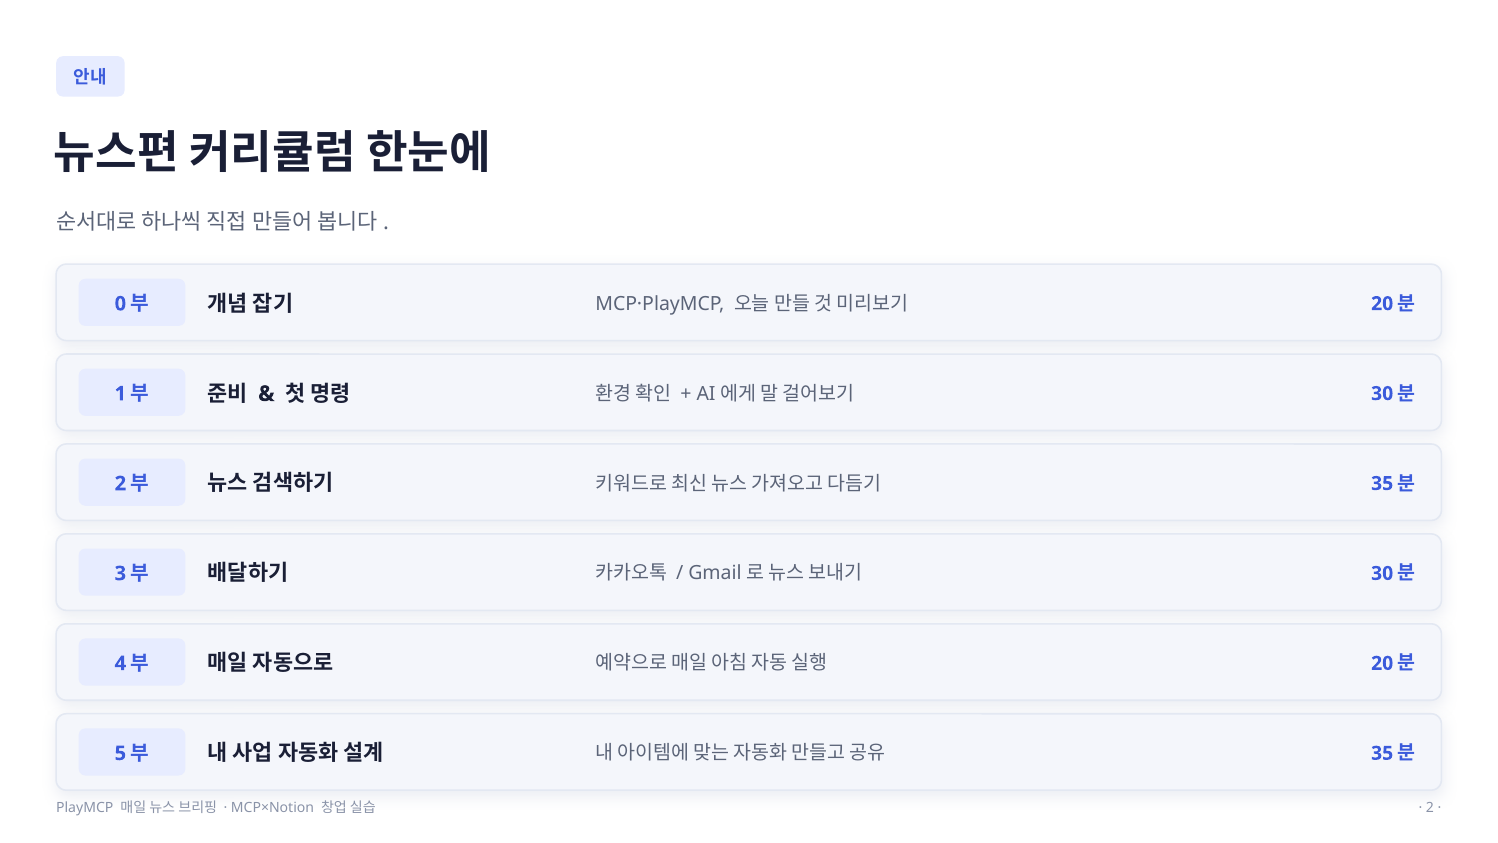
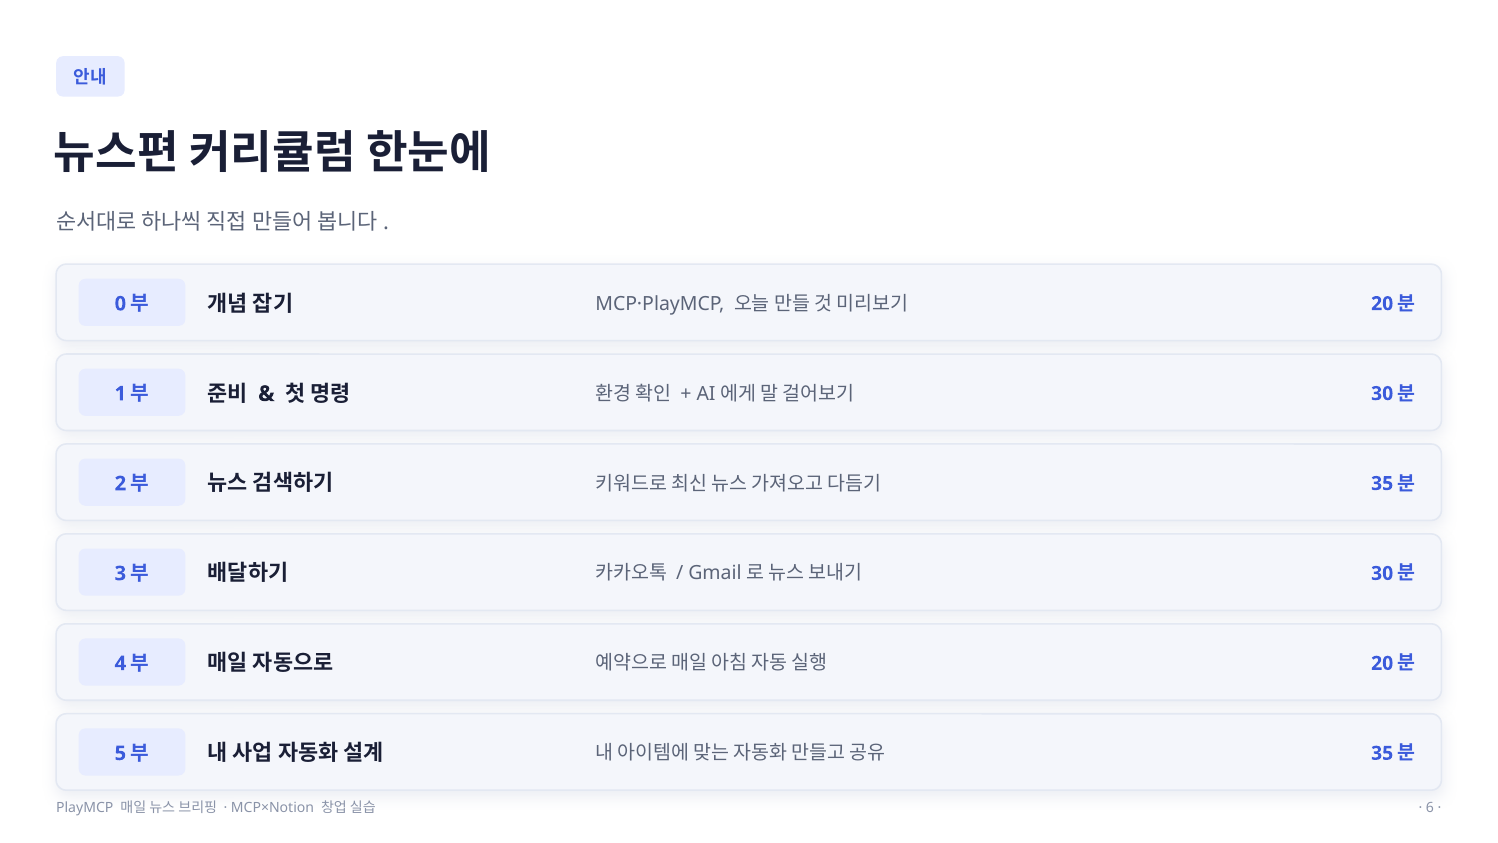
2 at (1430, 808): 2 -> 6
